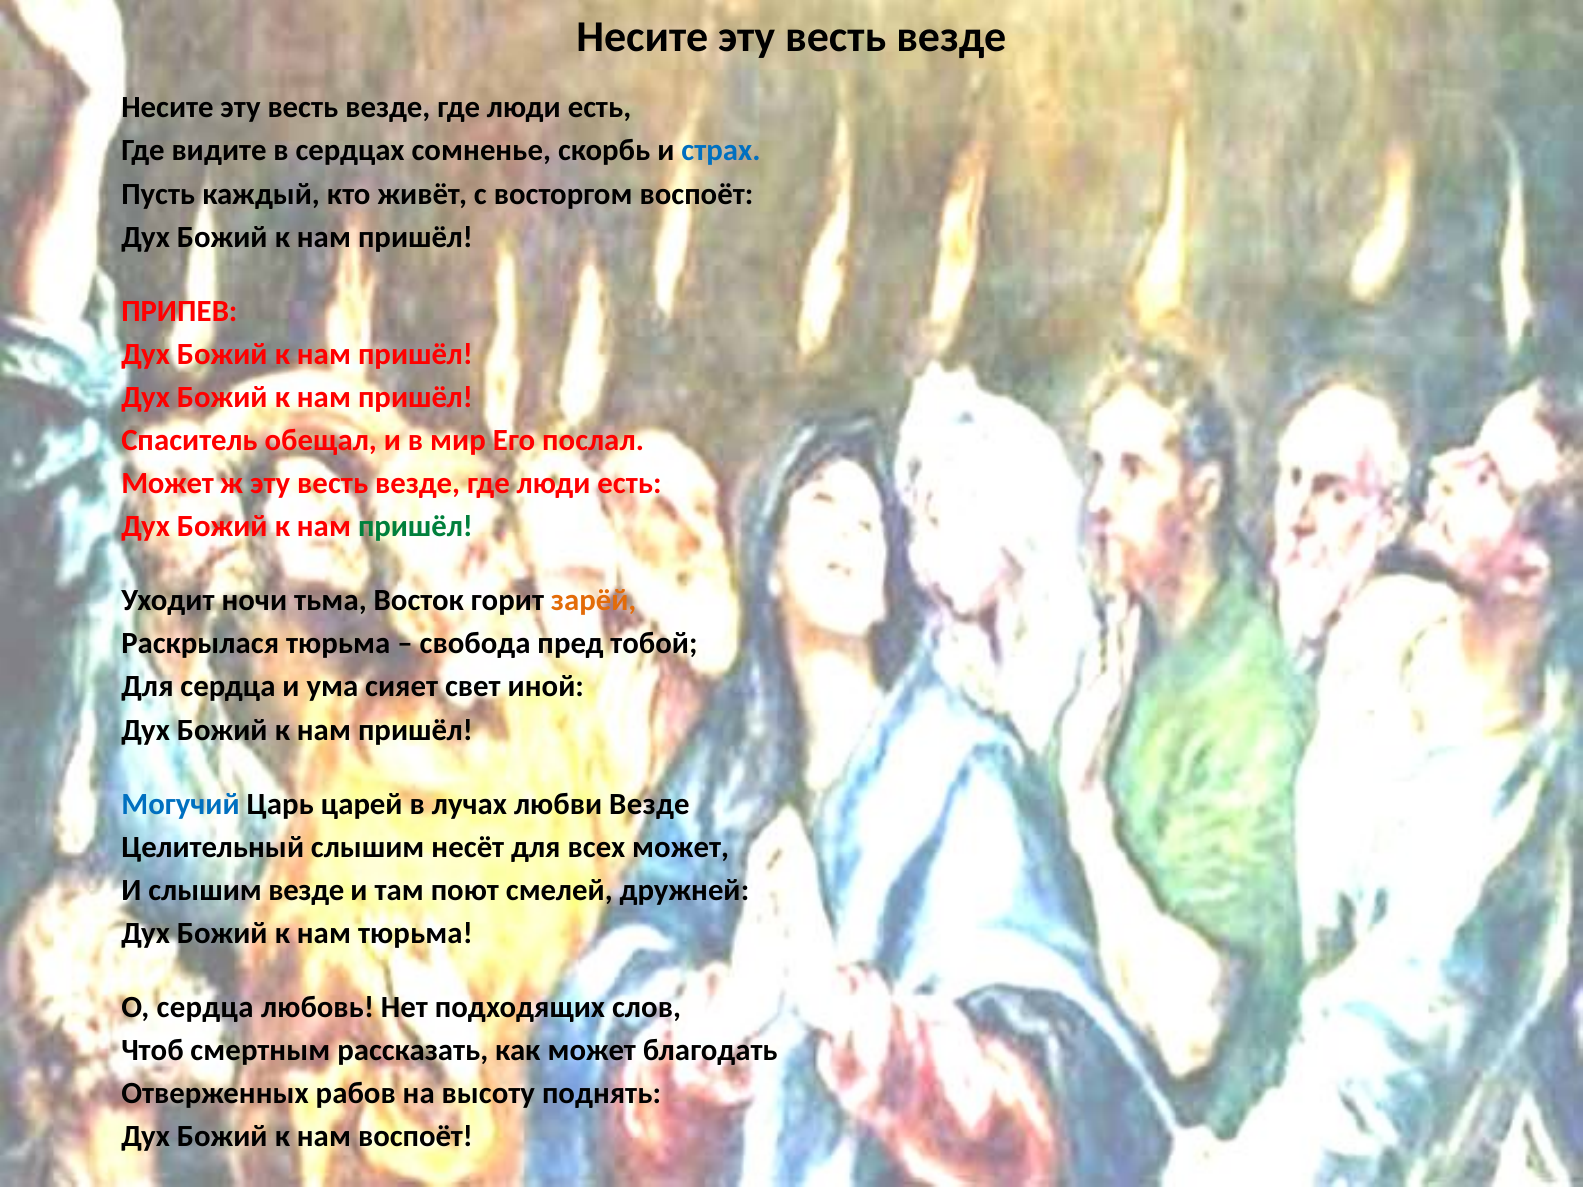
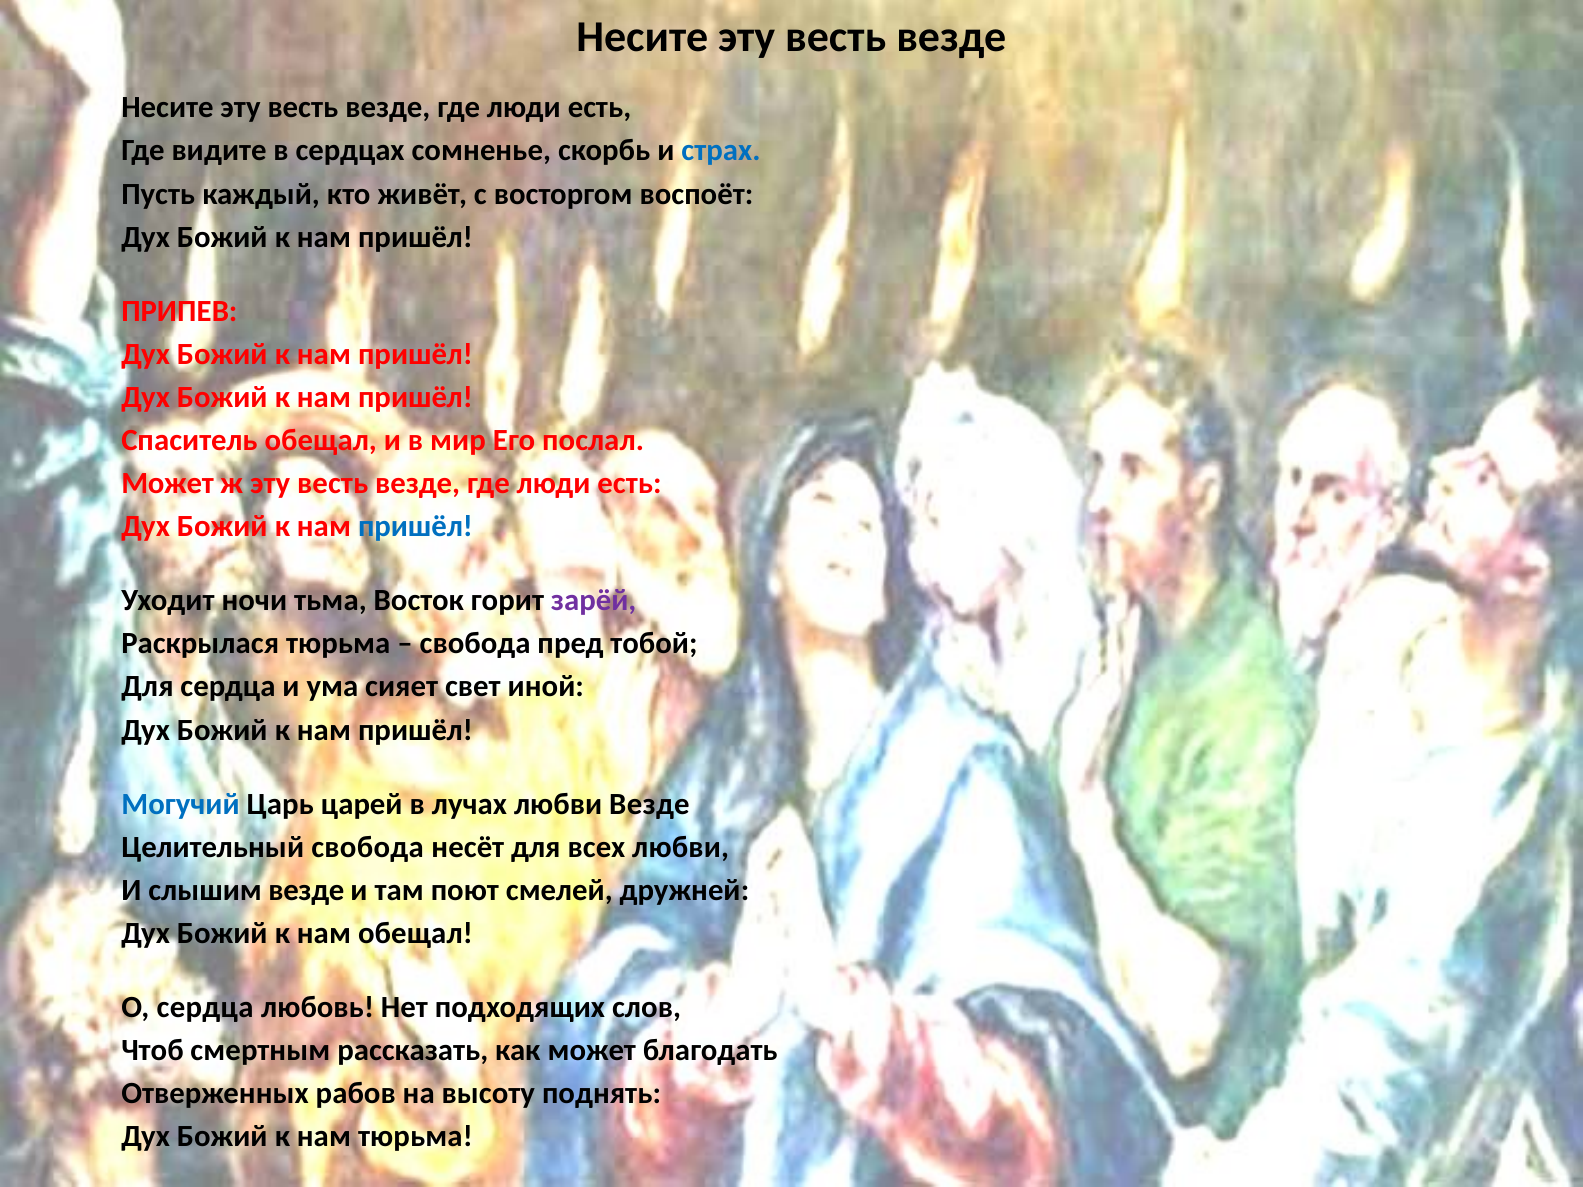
пришёл at (416, 527) colour: green -> blue
зарёй colour: orange -> purple
Целительный слышим: слышим -> свобода
всех может: может -> любви
нам тюрьма: тюрьма -> обещал
нам воспоёт: воспоёт -> тюрьма
